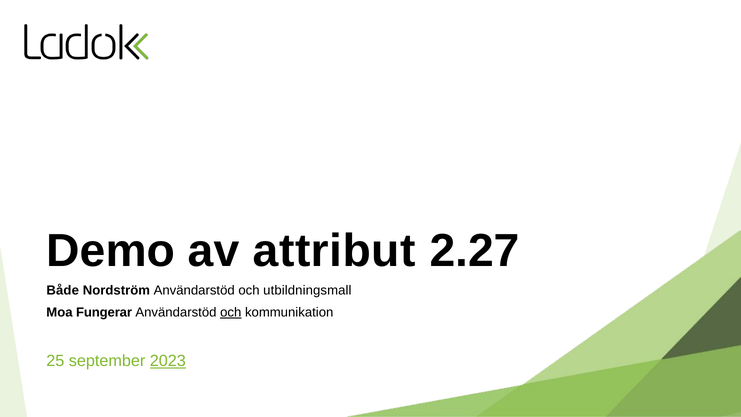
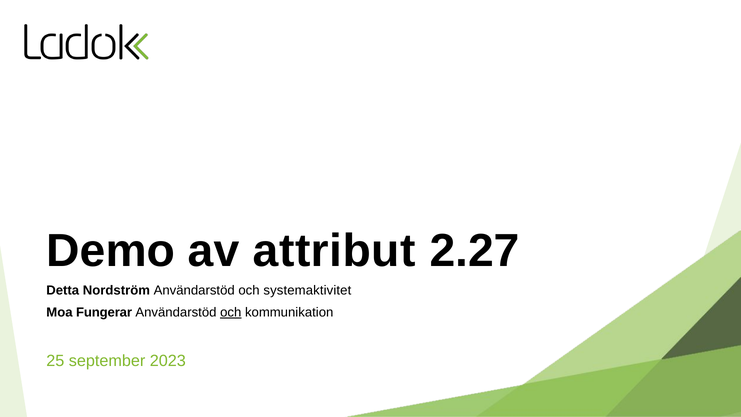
Både: Både -> Detta
utbildningsmall: utbildningsmall -> systemaktivitet
2023 underline: present -> none
